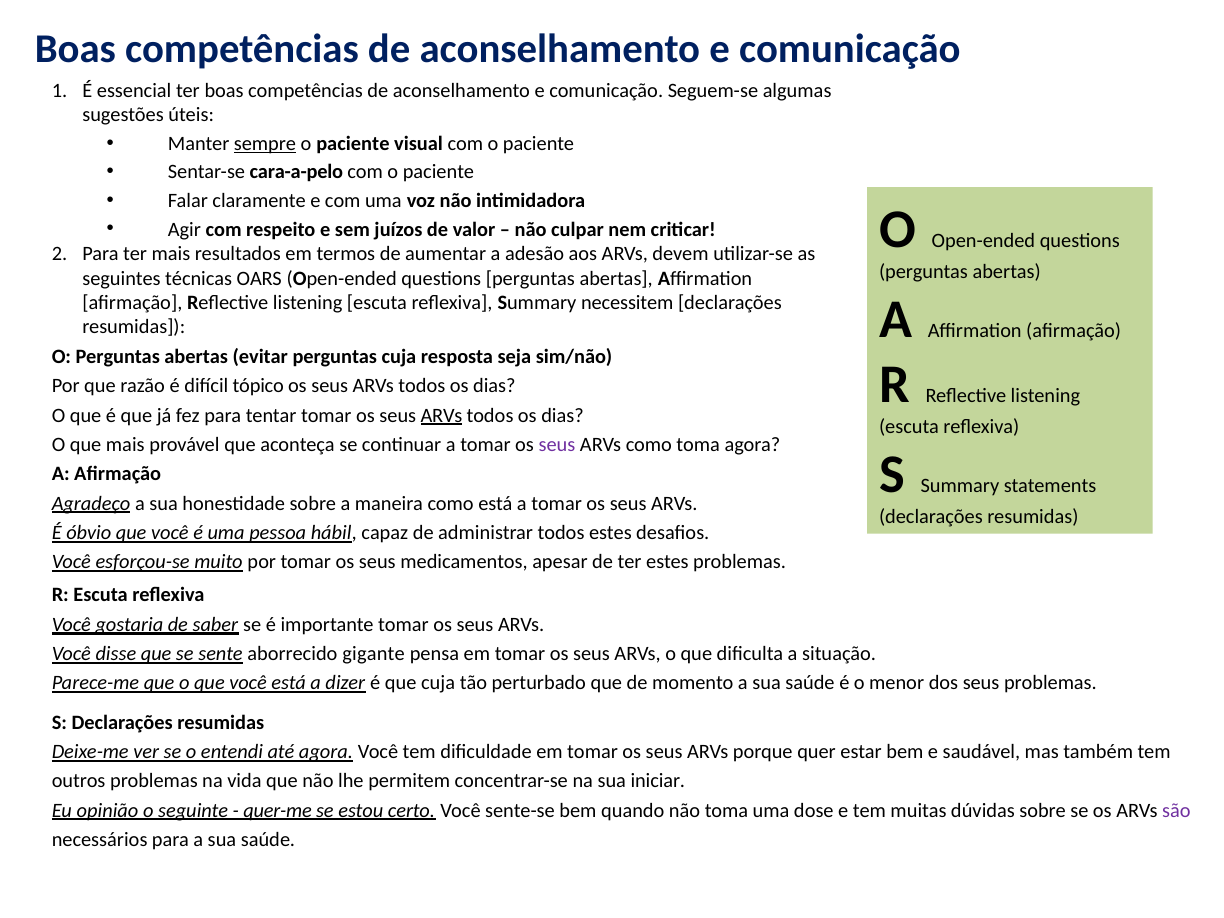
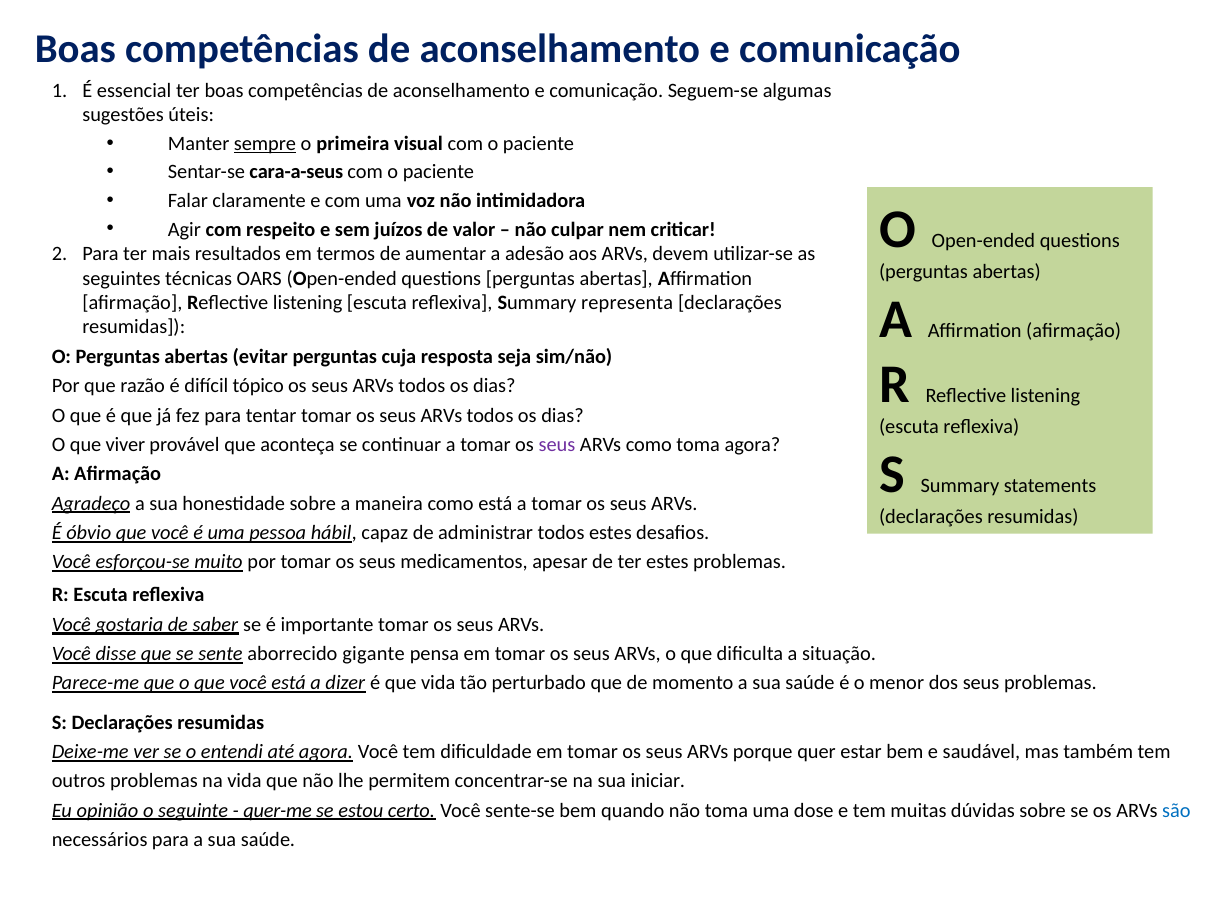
paciente at (353, 144): paciente -> primeira
cara-a-pelo: cara-a-pelo -> cara-a-seus
necessitem: necessitem -> representa
ARVs at (441, 415) underline: present -> none
que mais: mais -> viver
que cuja: cuja -> vida
são colour: purple -> blue
